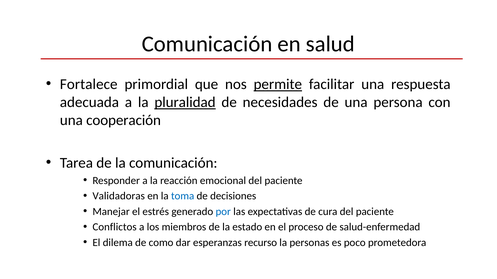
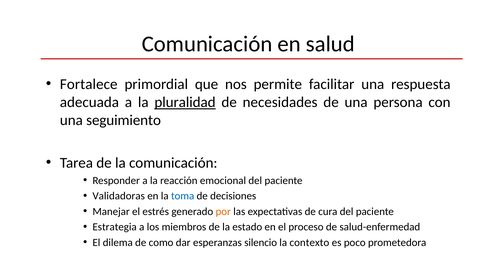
permite underline: present -> none
cooperación: cooperación -> seguimiento
por colour: blue -> orange
Conflictos: Conflictos -> Estrategia
recurso: recurso -> silencio
personas: personas -> contexto
